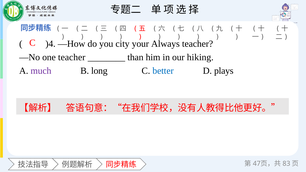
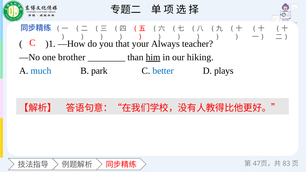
)4: )4 -> )1
city: city -> that
one teacher: teacher -> brother
him underline: none -> present
much colour: purple -> blue
long: long -> park
